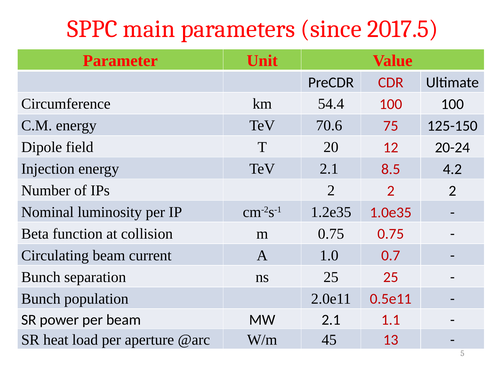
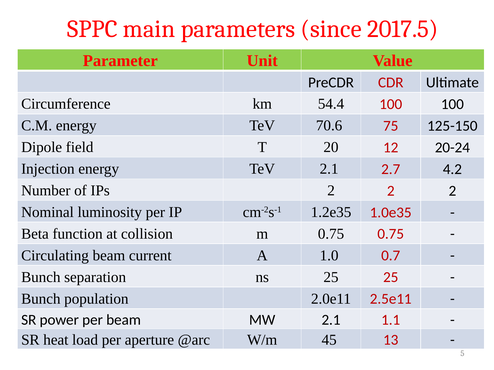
8.5: 8.5 -> 2.7
0.5e11: 0.5e11 -> 2.5e11
